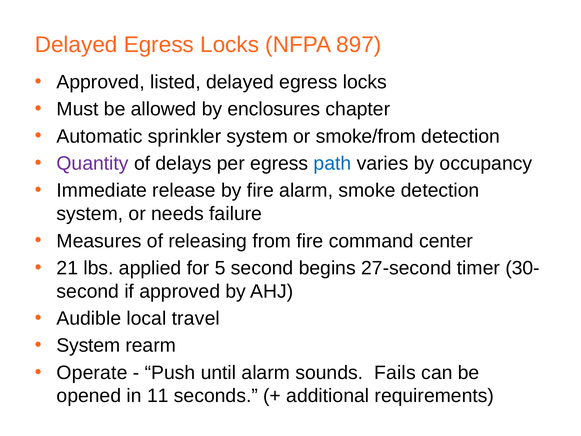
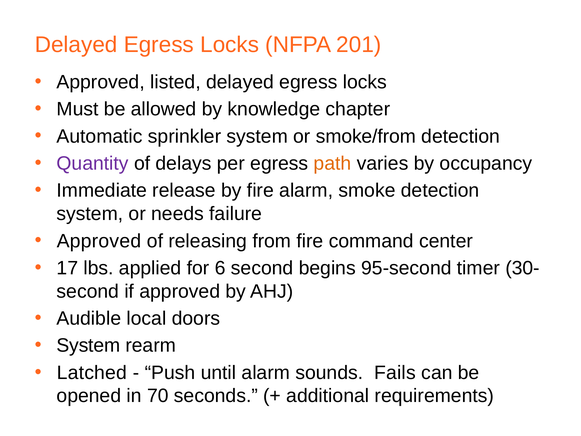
897: 897 -> 201
enclosures: enclosures -> knowledge
path colour: blue -> orange
Measures at (99, 241): Measures -> Approved
21: 21 -> 17
5: 5 -> 6
27-second: 27-second -> 95-second
travel: travel -> doors
Operate: Operate -> Latched
11: 11 -> 70
